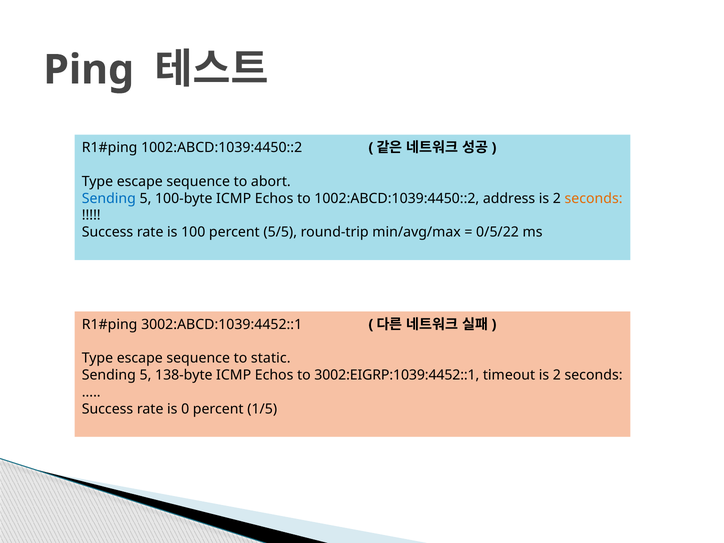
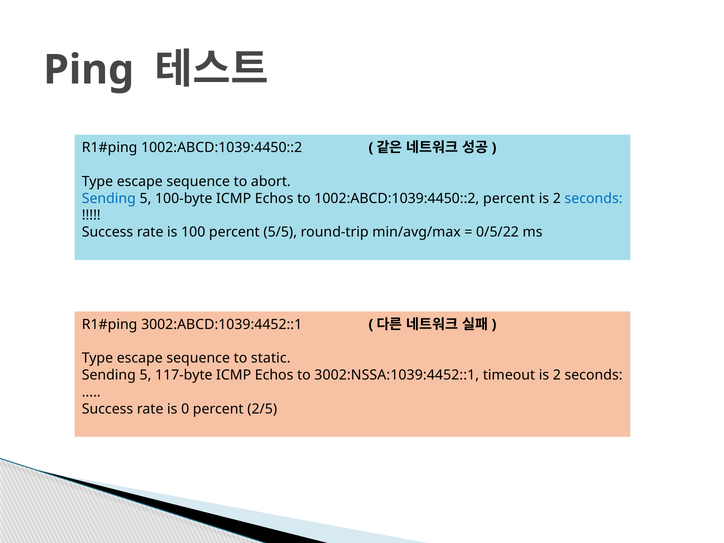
1002:ABCD:1039:4450::2 address: address -> percent
seconds at (594, 198) colour: orange -> blue
138-byte: 138-byte -> 117-byte
3002:EIGRP:1039:4452::1: 3002:EIGRP:1039:4452::1 -> 3002:NSSA:1039:4452::1
1/5: 1/5 -> 2/5
